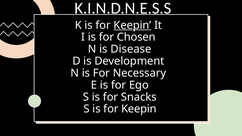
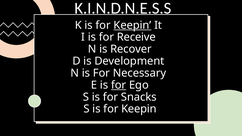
Chosen: Chosen -> Receive
Disease: Disease -> Recover
for at (119, 85) underline: none -> present
